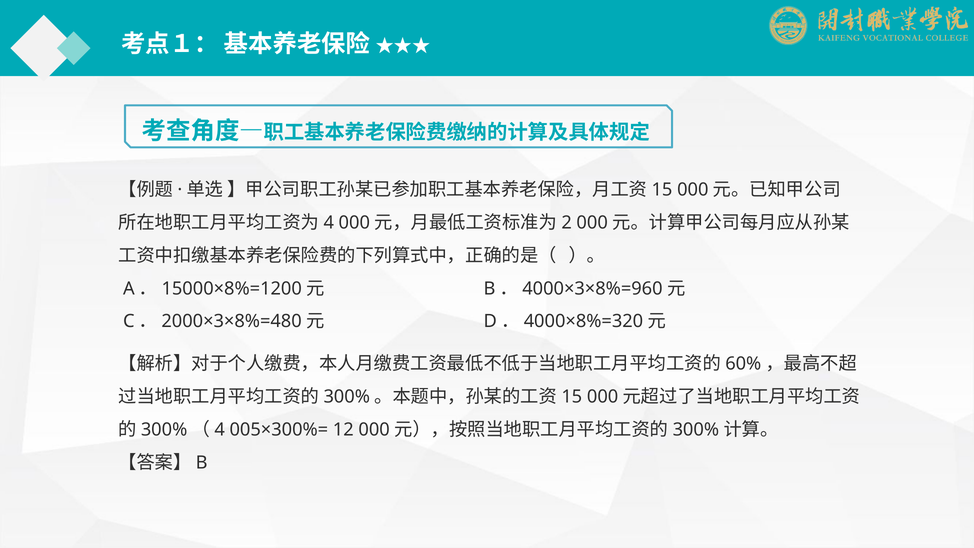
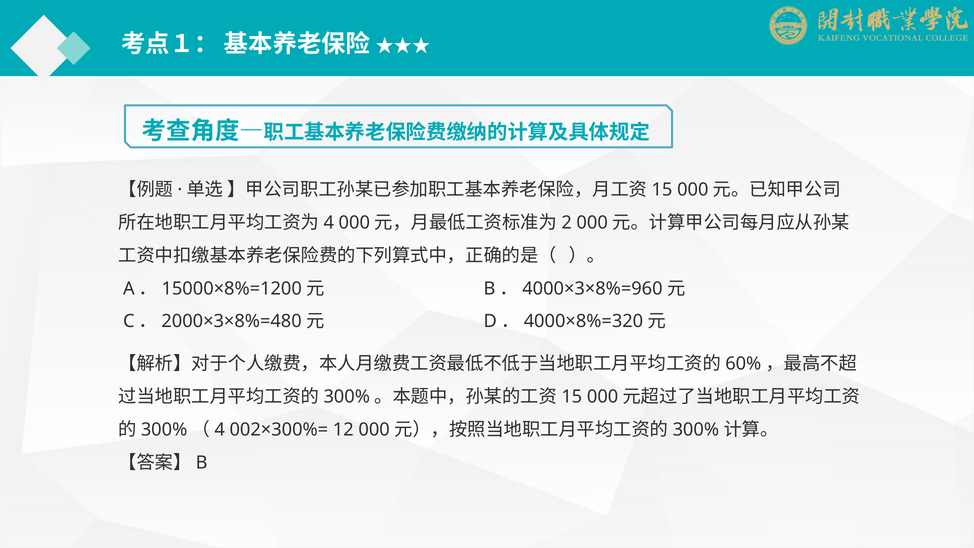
005×300%=: 005×300%= -> 002×300%=
